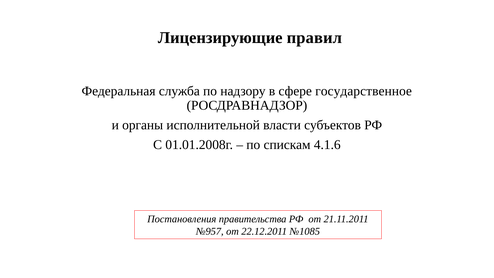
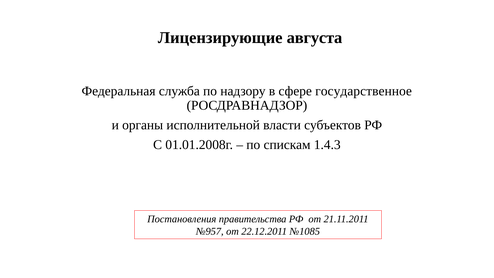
правил: правил -> августа
4.1.6: 4.1.6 -> 1.4.3
